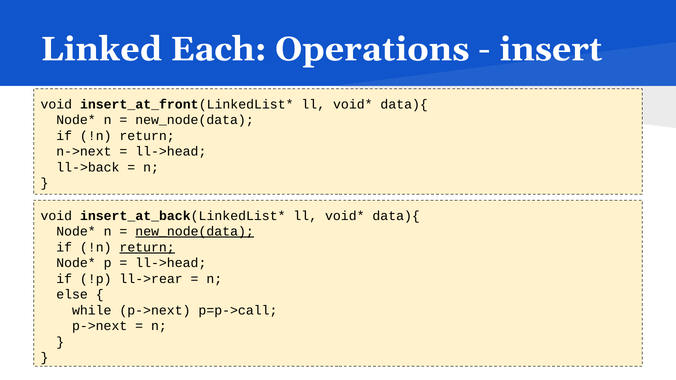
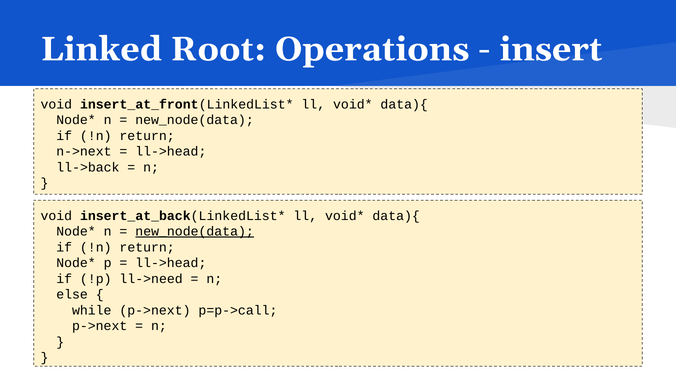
Each: Each -> Root
return at (147, 247) underline: present -> none
ll->rear: ll->rear -> ll->need
